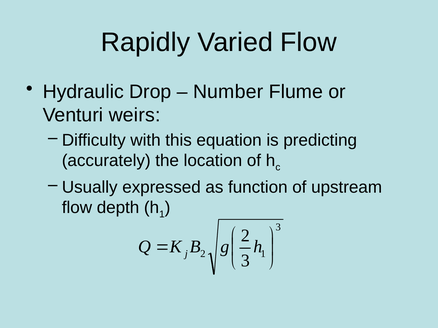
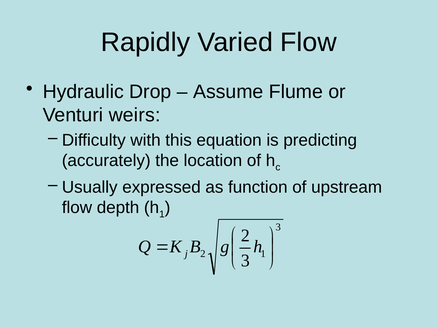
Number: Number -> Assume
